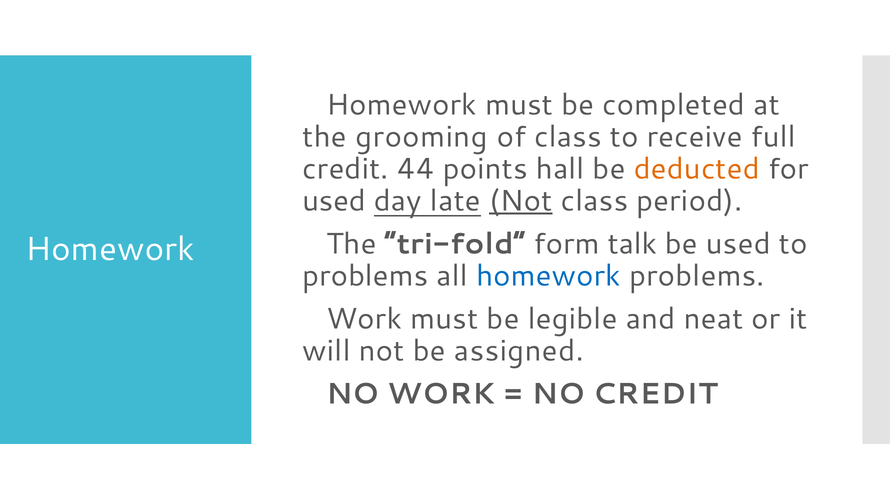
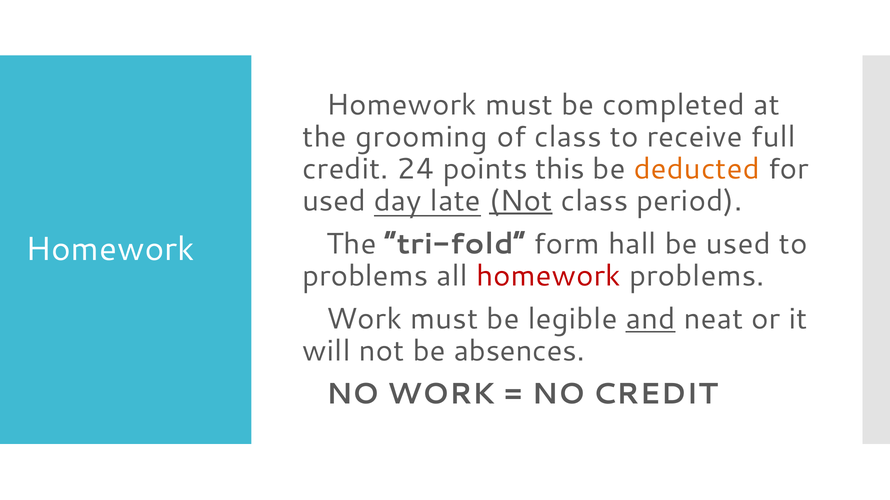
44: 44 -> 24
hall: hall -> this
talk: talk -> hall
homework at (548, 276) colour: blue -> red
and underline: none -> present
assigned: assigned -> absences
